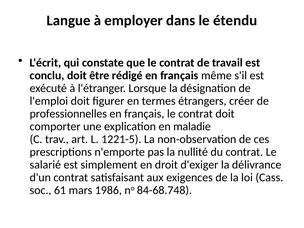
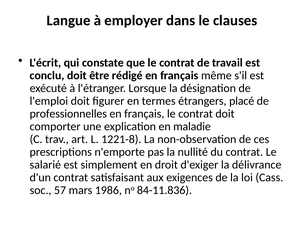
étendu: étendu -> clauses
créer: créer -> placé
1221-5: 1221-5 -> 1221-8
61: 61 -> 57
84-68.748: 84-68.748 -> 84-11.836
